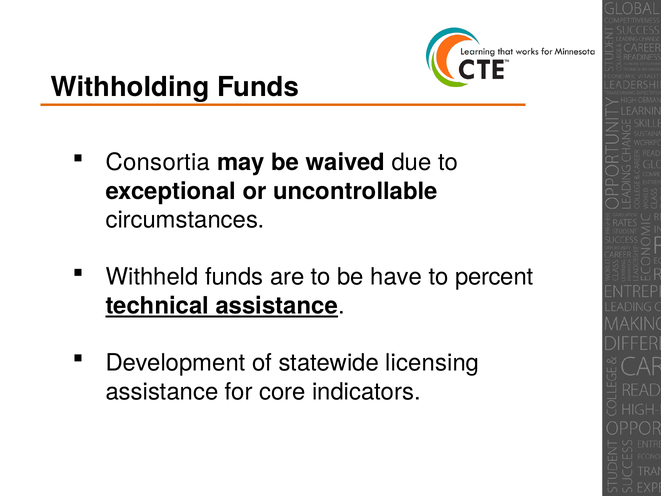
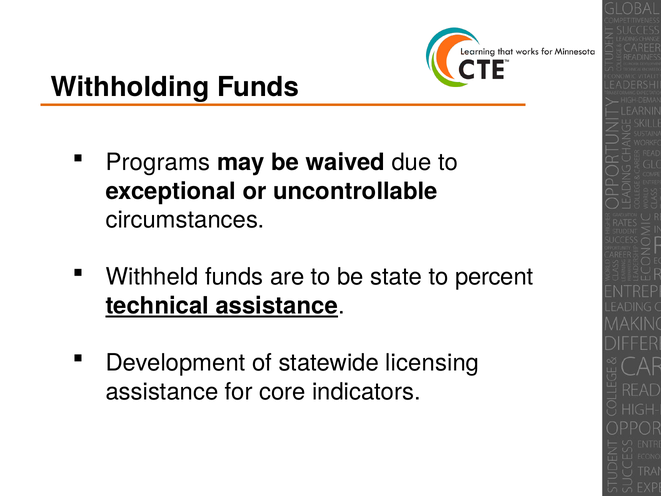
Consortia: Consortia -> Programs
have: have -> state
